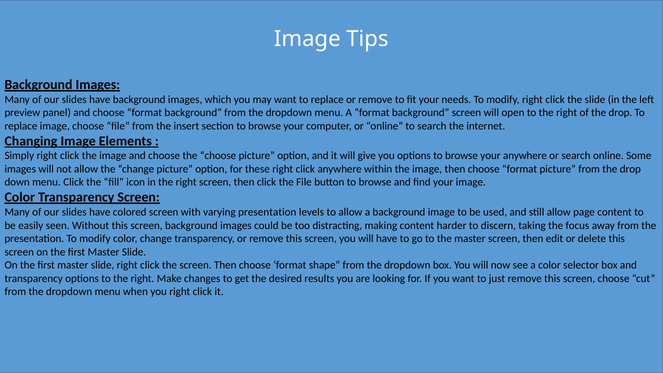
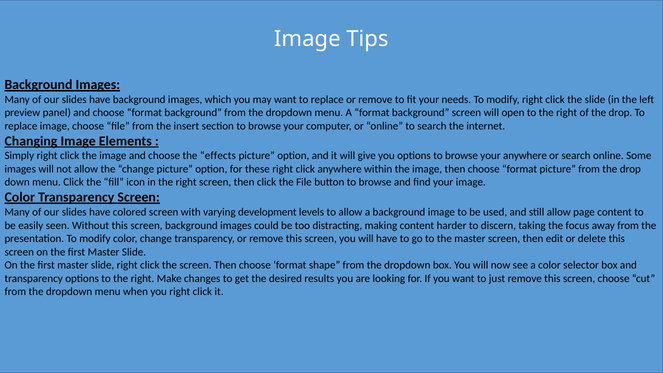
the choose: choose -> effects
varying presentation: presentation -> development
